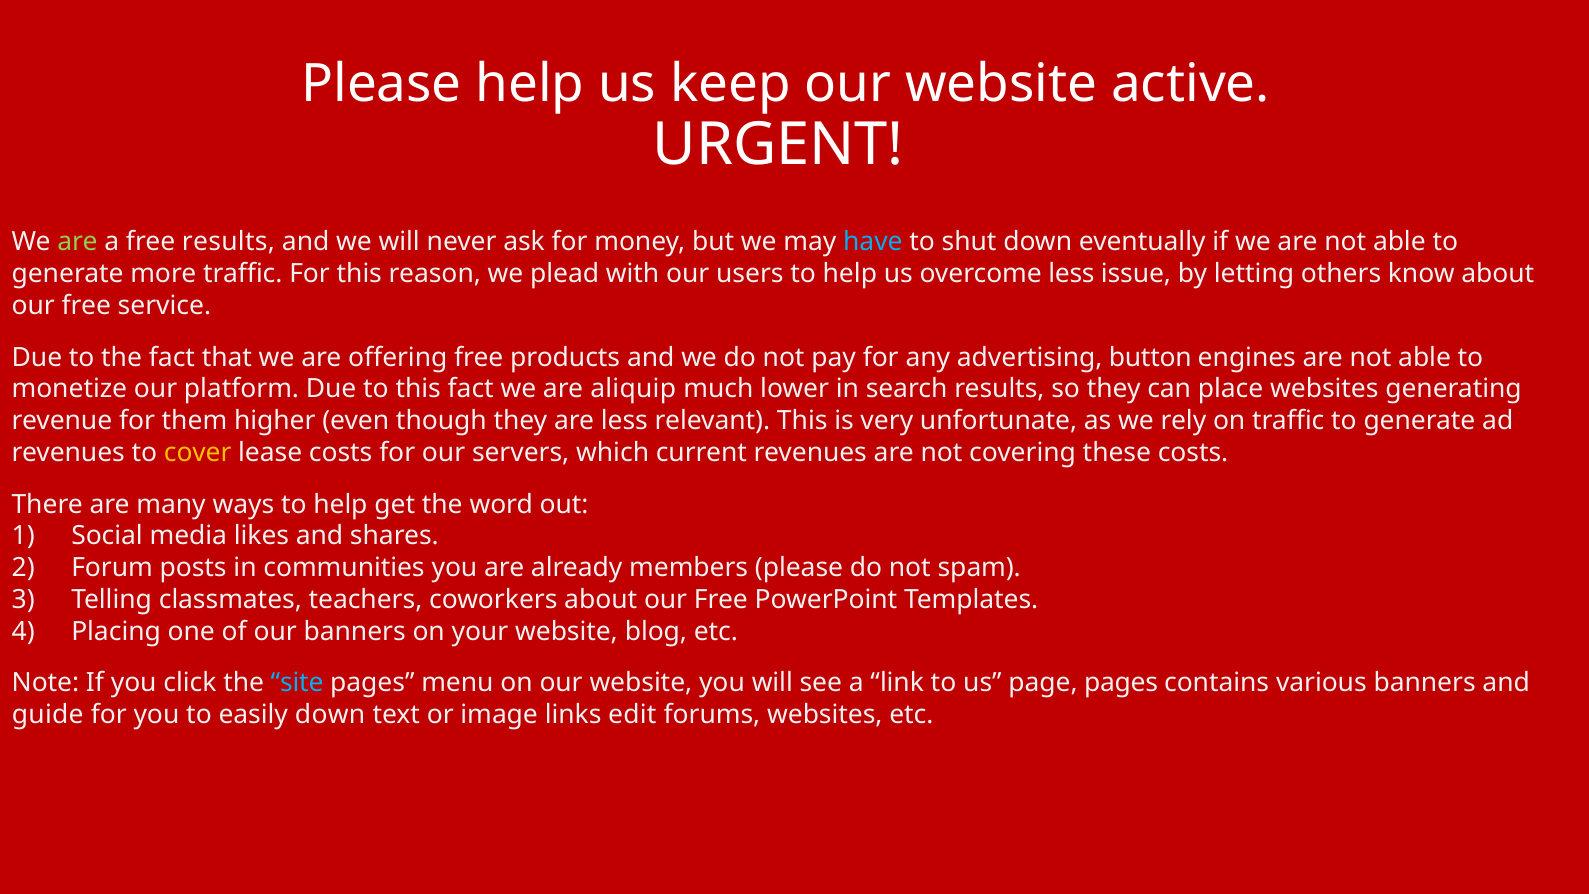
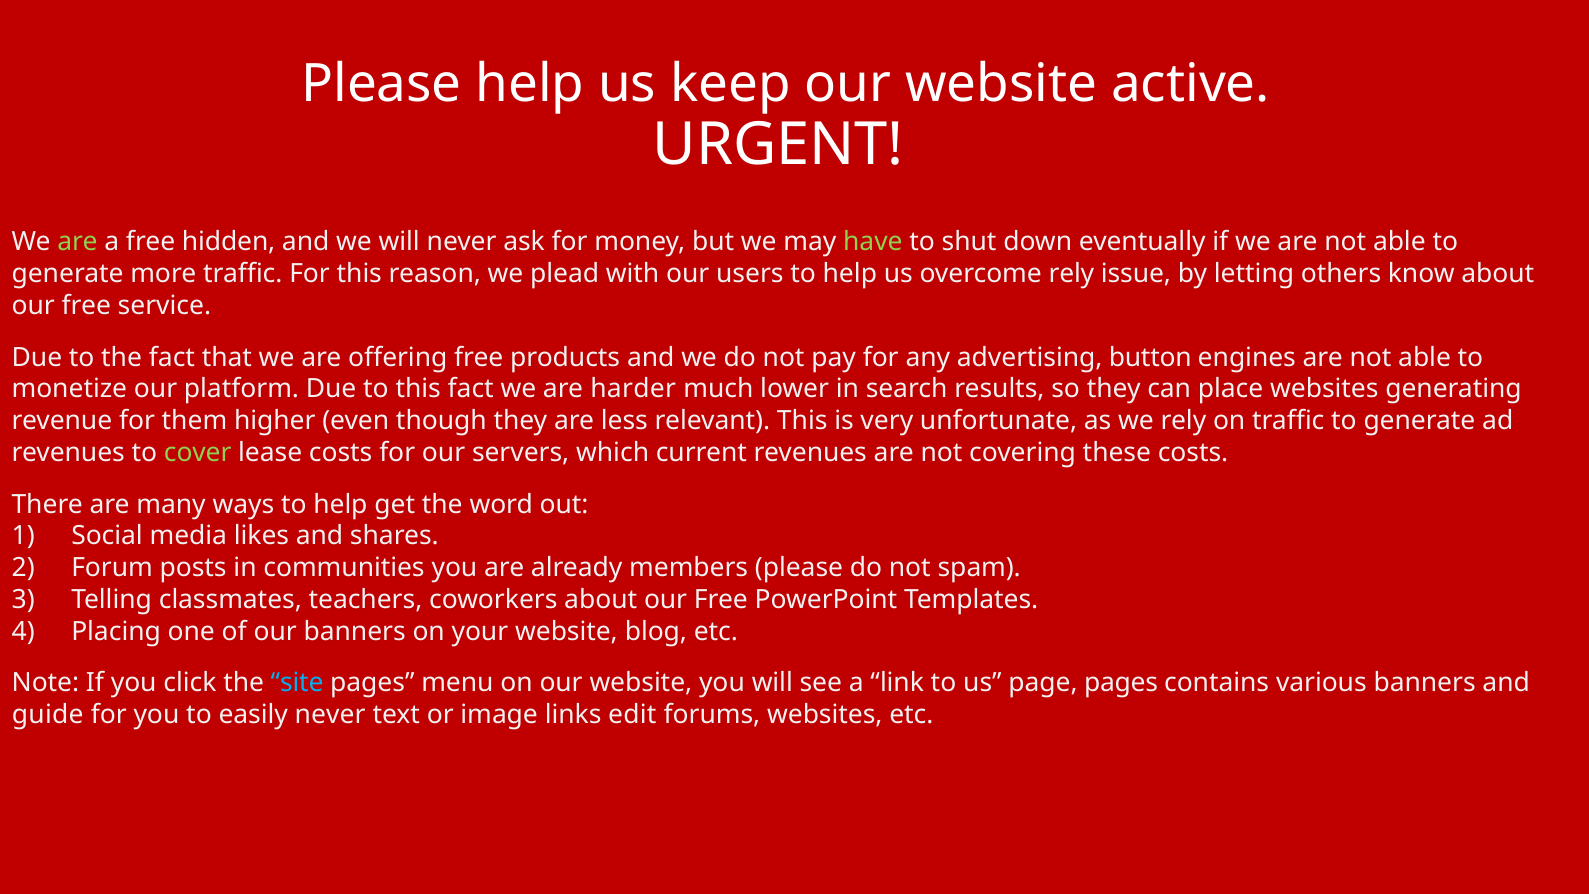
free results: results -> hidden
have colour: light blue -> light green
overcome less: less -> rely
aliquip: aliquip -> harder
cover colour: yellow -> light green
easily down: down -> never
